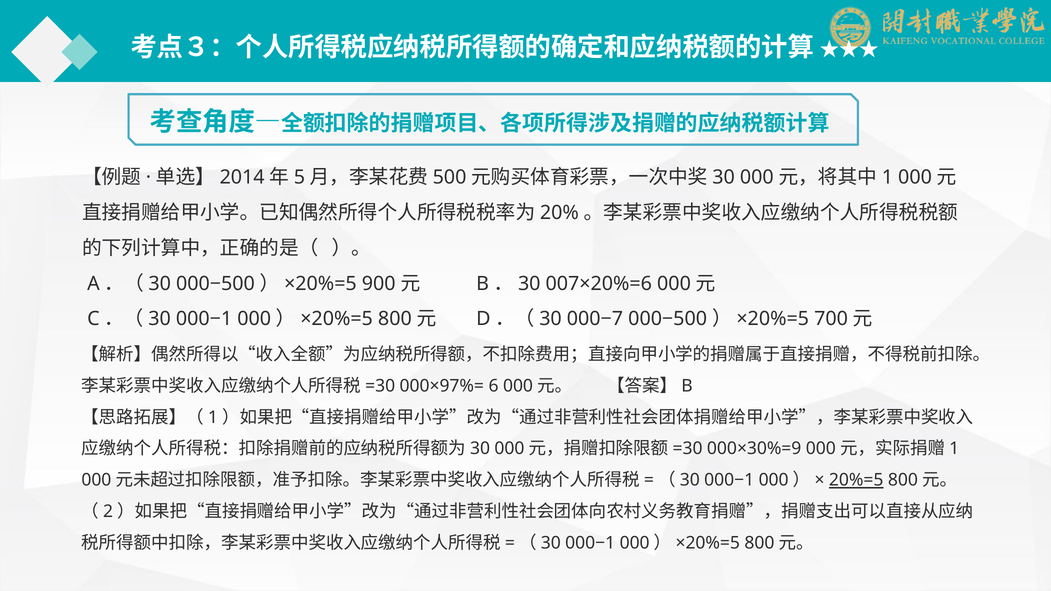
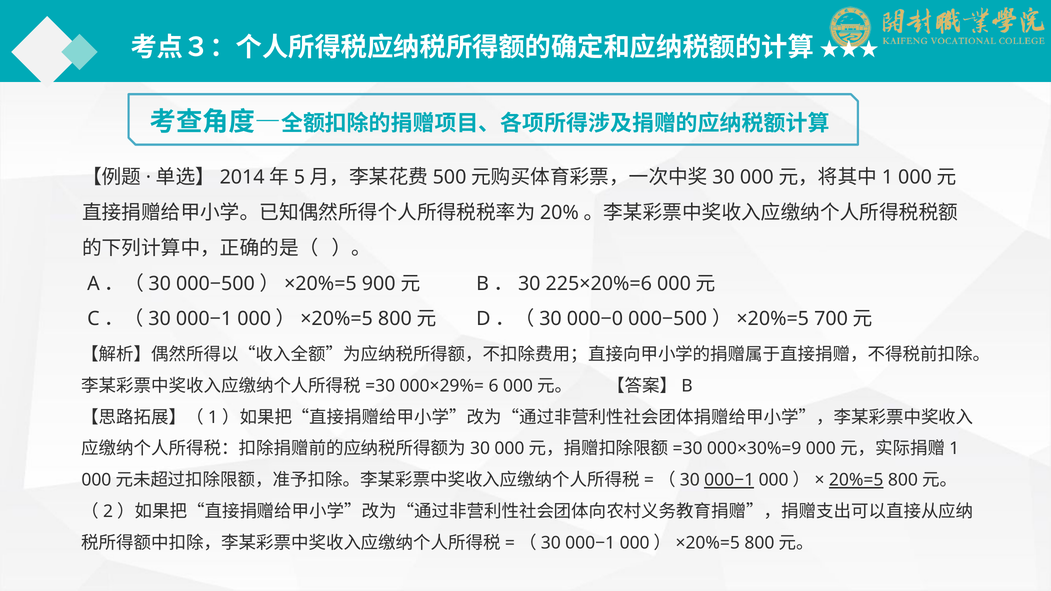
007×20%=6: 007×20%=6 -> 225×20%=6
000−7: 000−7 -> 000−0
000×97%=: 000×97%= -> 000×29%=
000−1 at (729, 480) underline: none -> present
